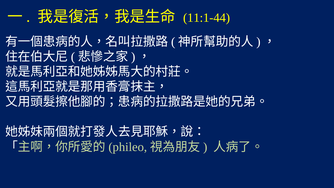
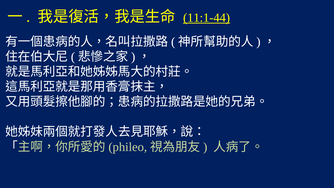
11:1-44 underline: none -> present
